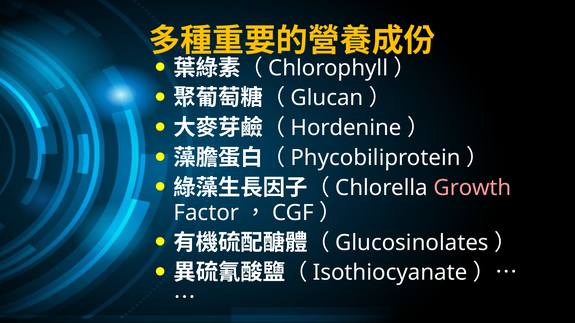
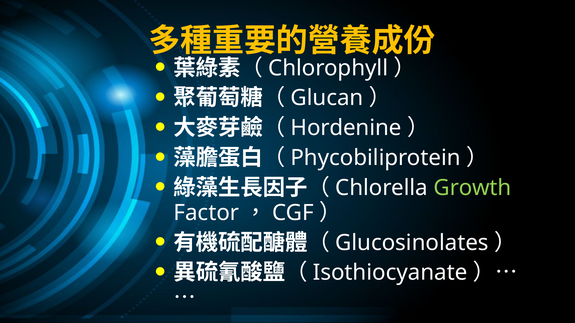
Growth colour: pink -> light green
